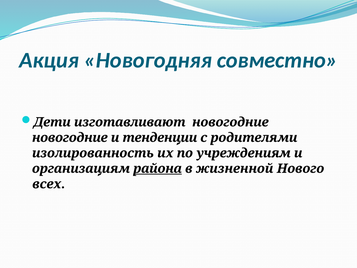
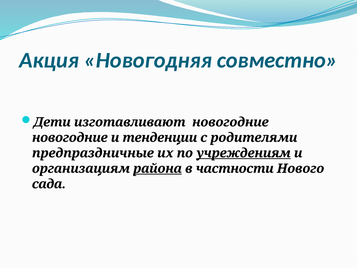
изолированность: изолированность -> предпраздничные
учреждениям underline: none -> present
жизненной: жизненной -> частности
всех: всех -> сада
